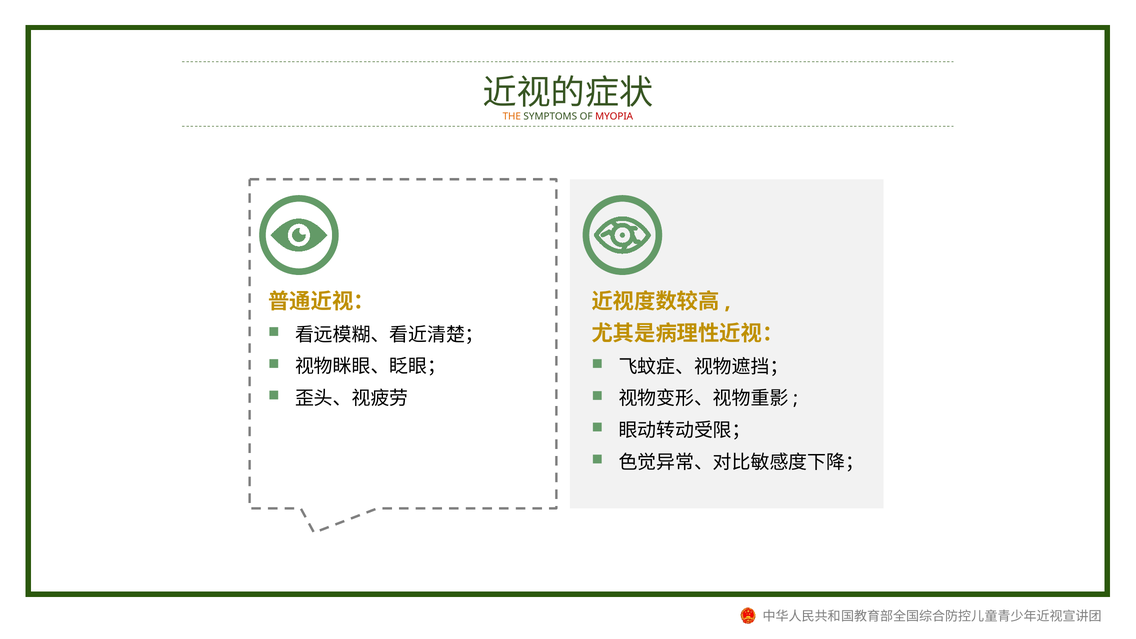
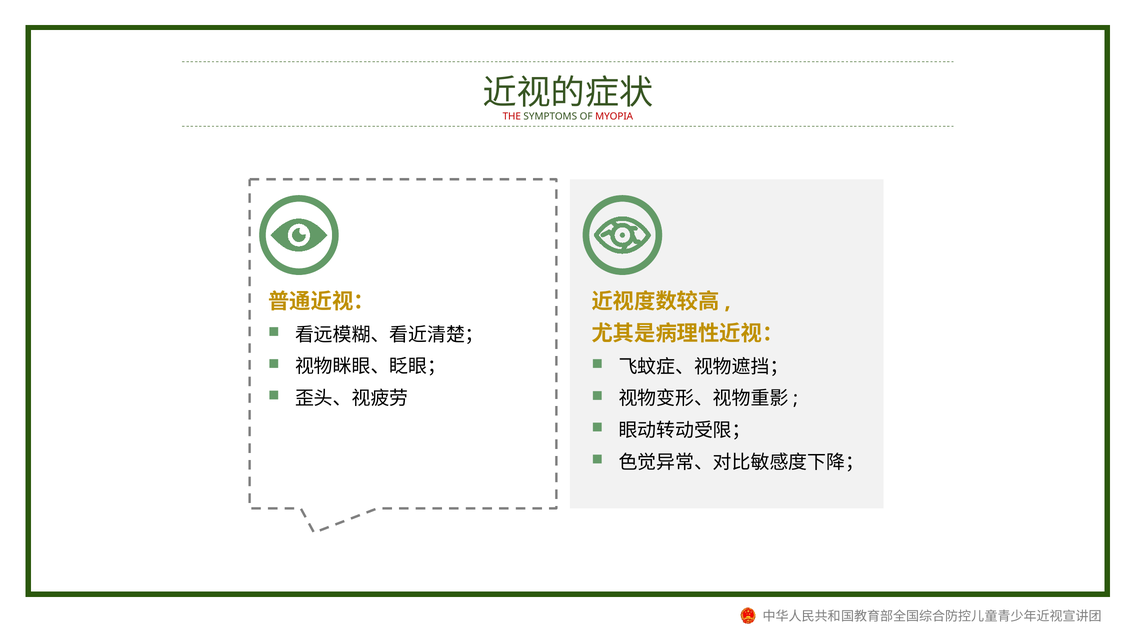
THE colour: orange -> red
